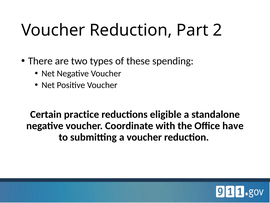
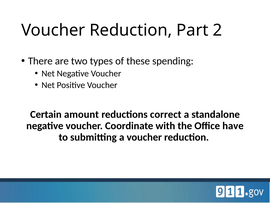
practice: practice -> amount
eligible: eligible -> correct
